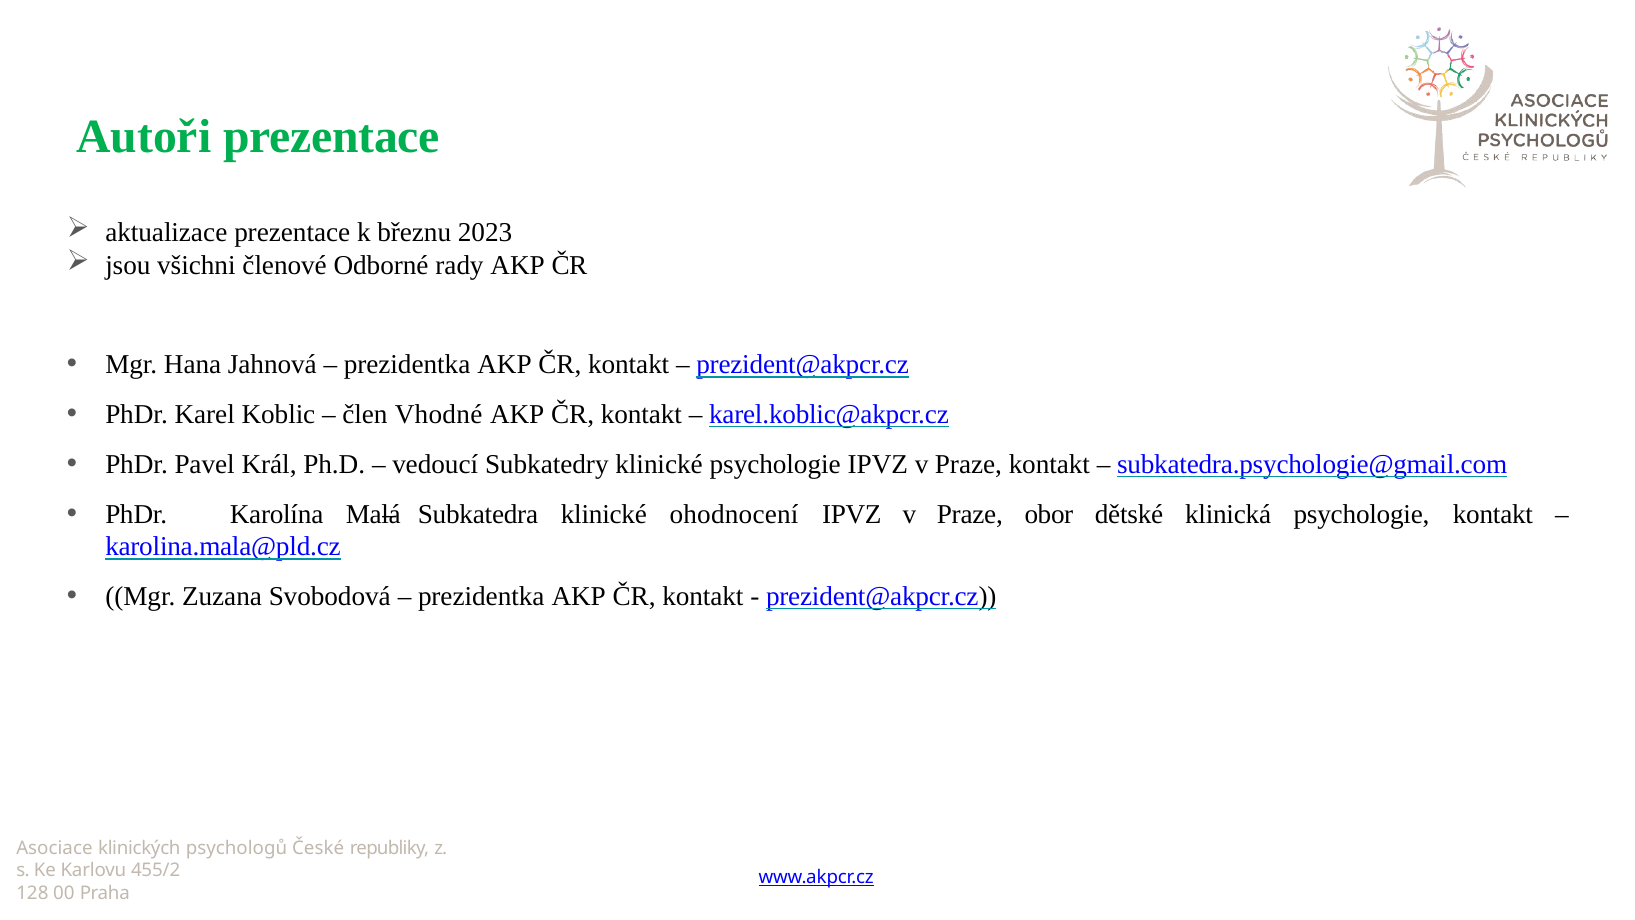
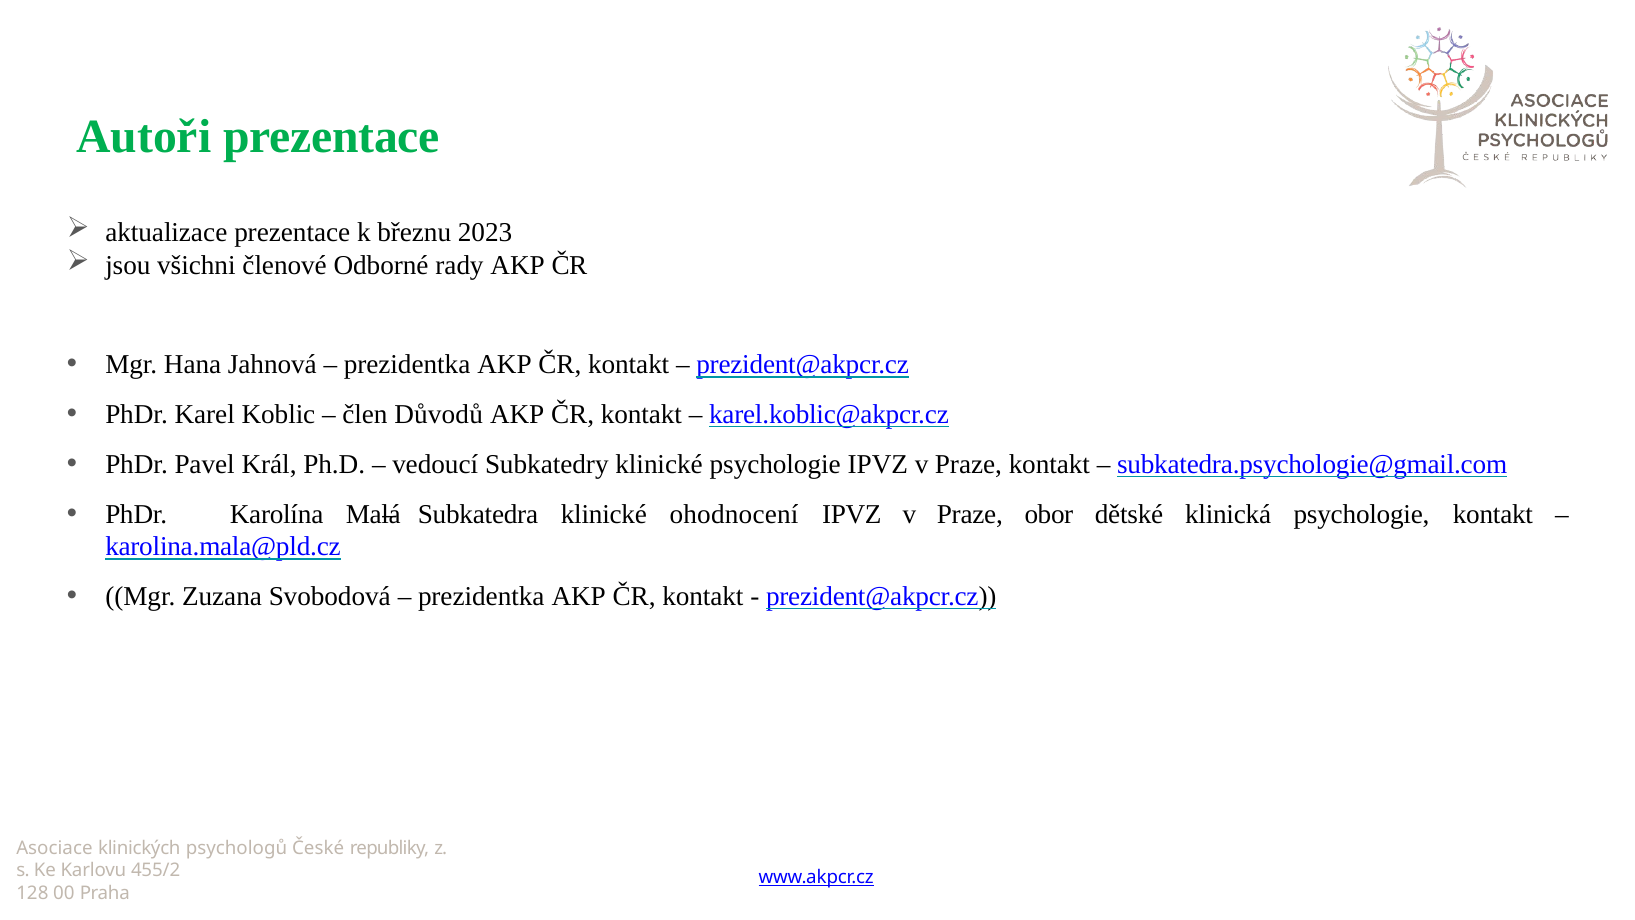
Vhodné: Vhodné -> Důvodů
